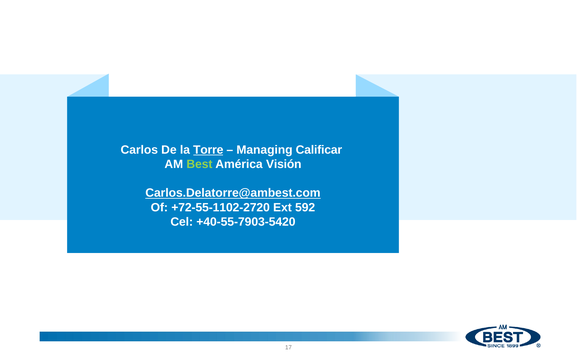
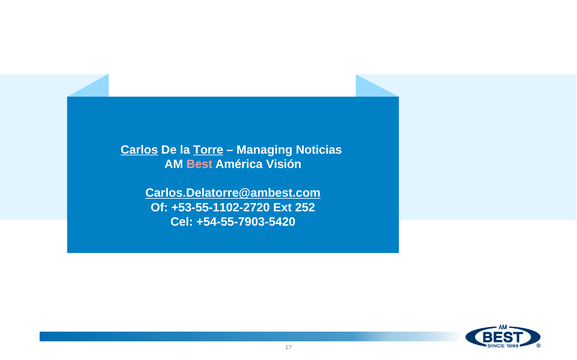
Carlos underline: none -> present
Calificar: Calificar -> Noticias
Best colour: light green -> pink
+72-55-1102-2720: +72-55-1102-2720 -> +53-55-1102-2720
592: 592 -> 252
+40-55-7903-5420: +40-55-7903-5420 -> +54-55-7903-5420
